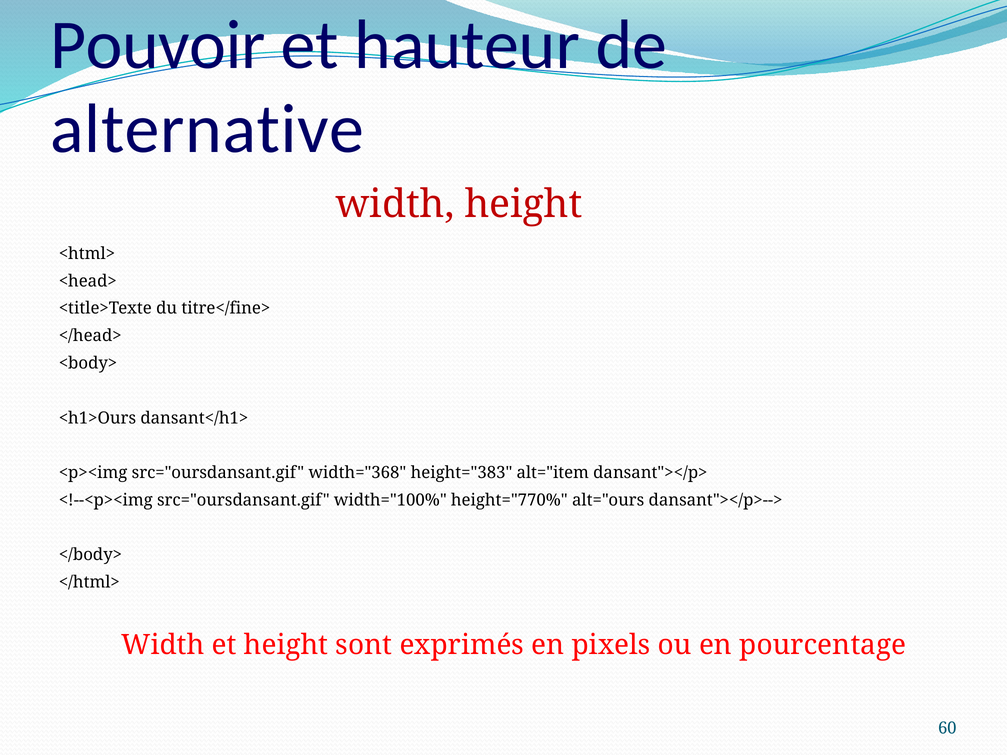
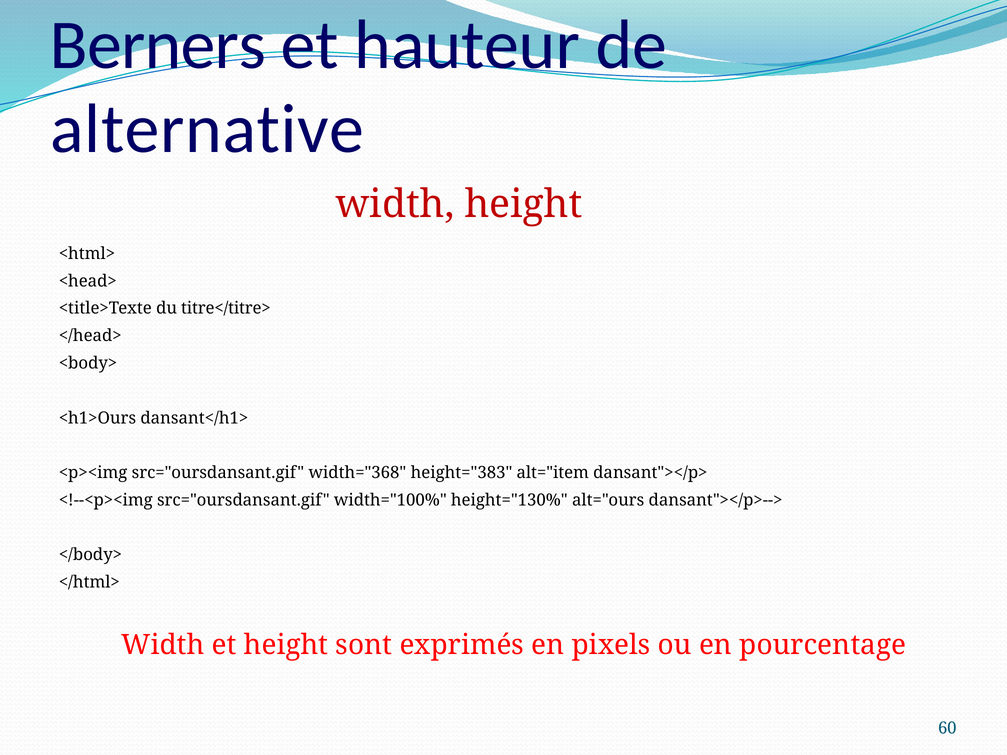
Pouvoir: Pouvoir -> Berners
titre</fine>: titre</fine> -> titre</titre>
height="770%: height="770% -> height="130%
